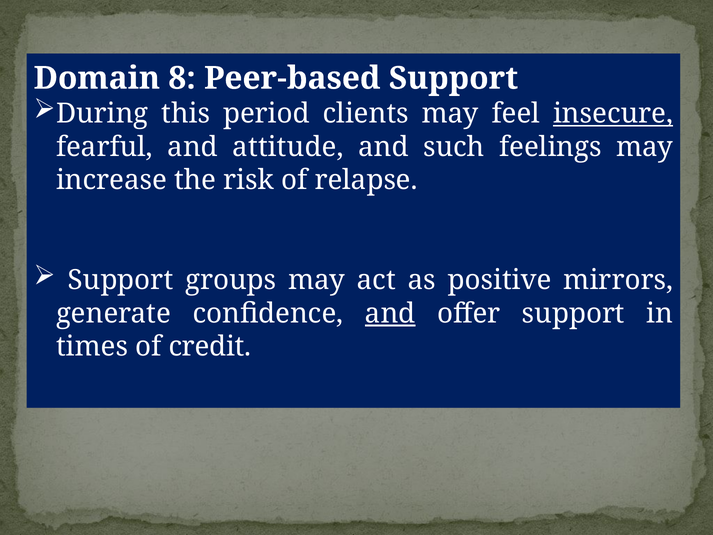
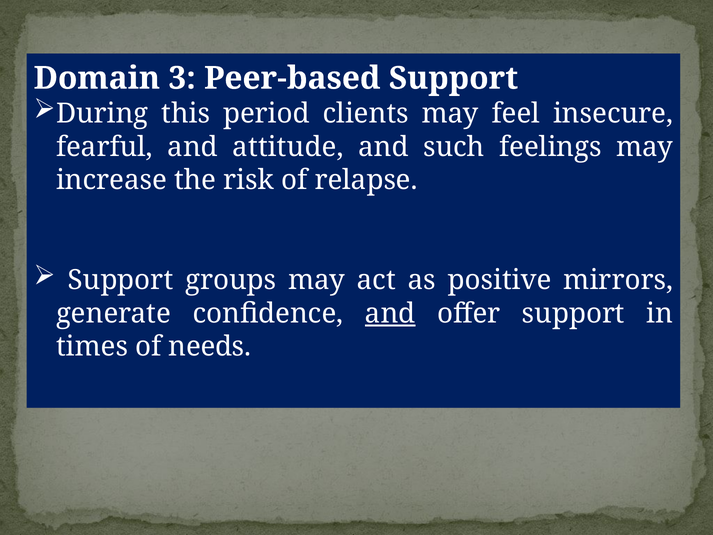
8: 8 -> 3
insecure underline: present -> none
credit: credit -> needs
